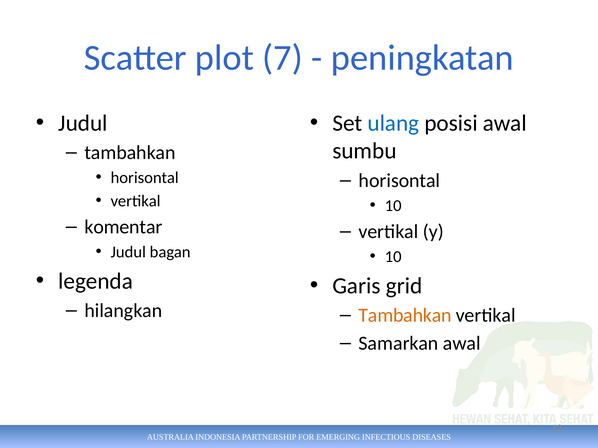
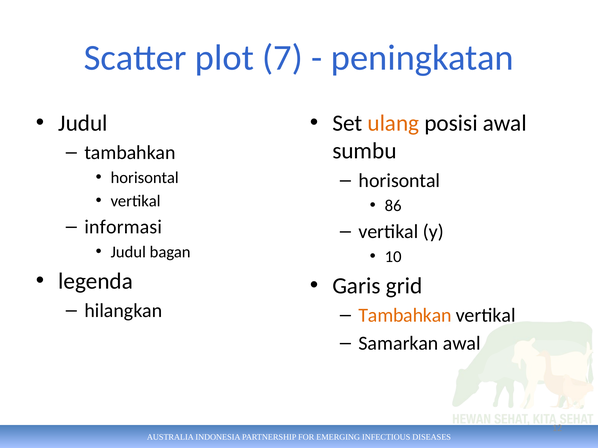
ulang colour: blue -> orange
10 at (393, 206): 10 -> 86
komentar: komentar -> informasi
